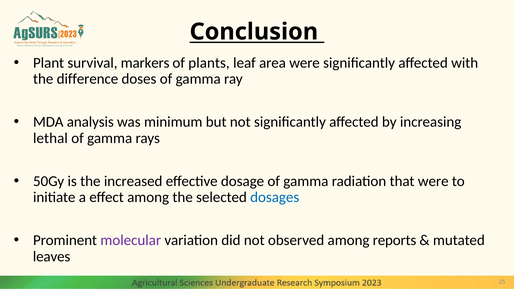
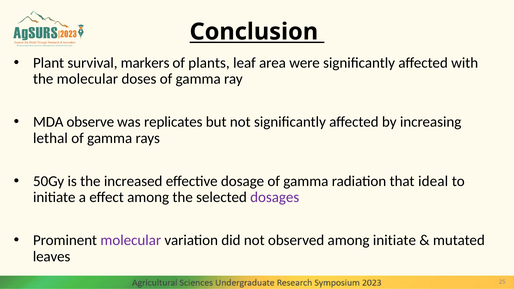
the difference: difference -> molecular
analysis: analysis -> observe
minimum: minimum -> replicates
that were: were -> ideal
dosages colour: blue -> purple
among reports: reports -> initiate
